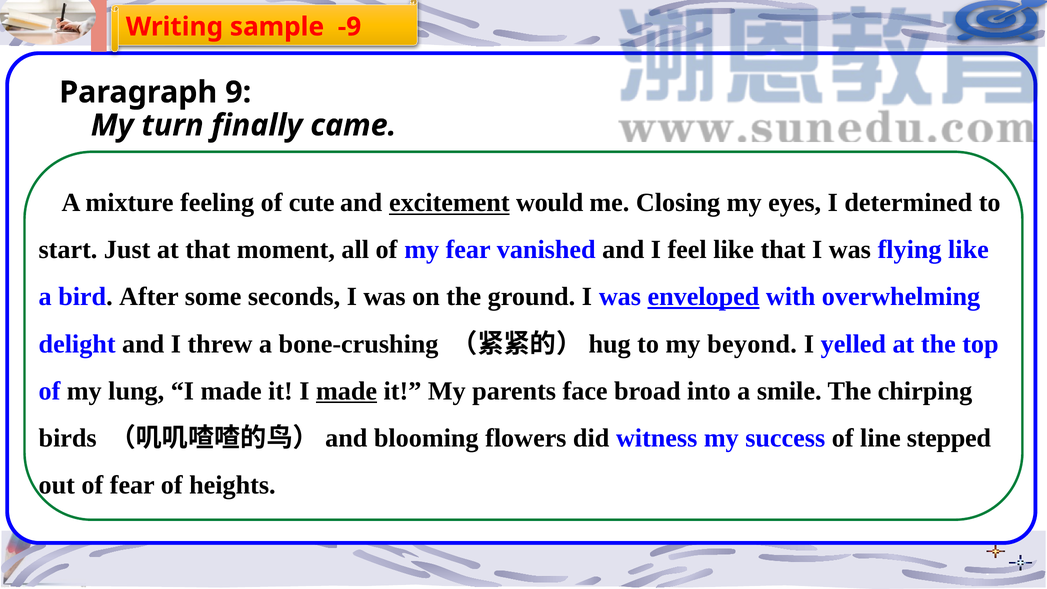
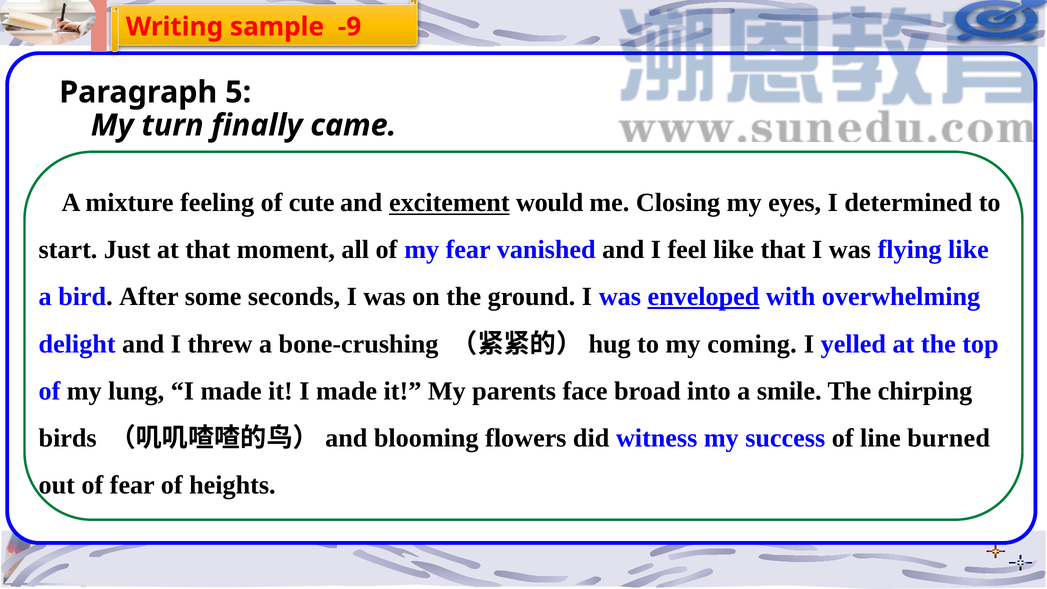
9: 9 -> 5
beyond: beyond -> coming
made at (347, 391) underline: present -> none
stepped: stepped -> burned
